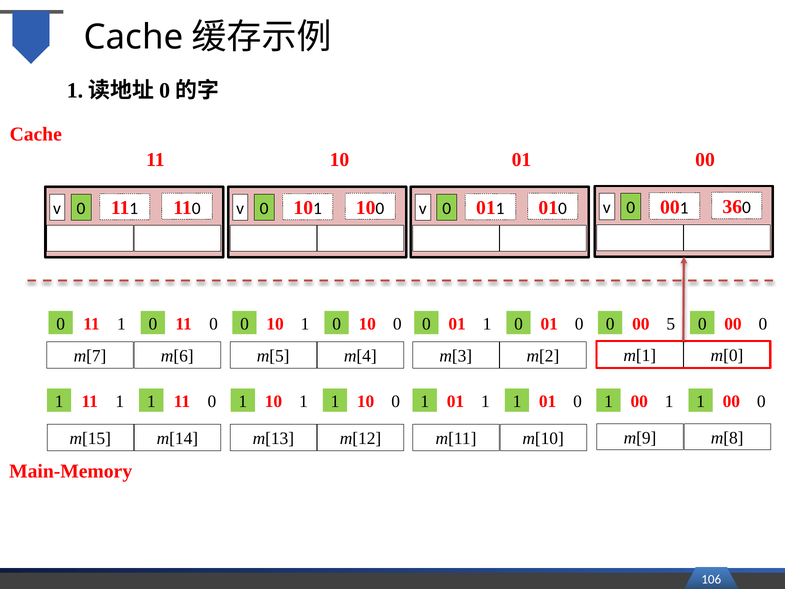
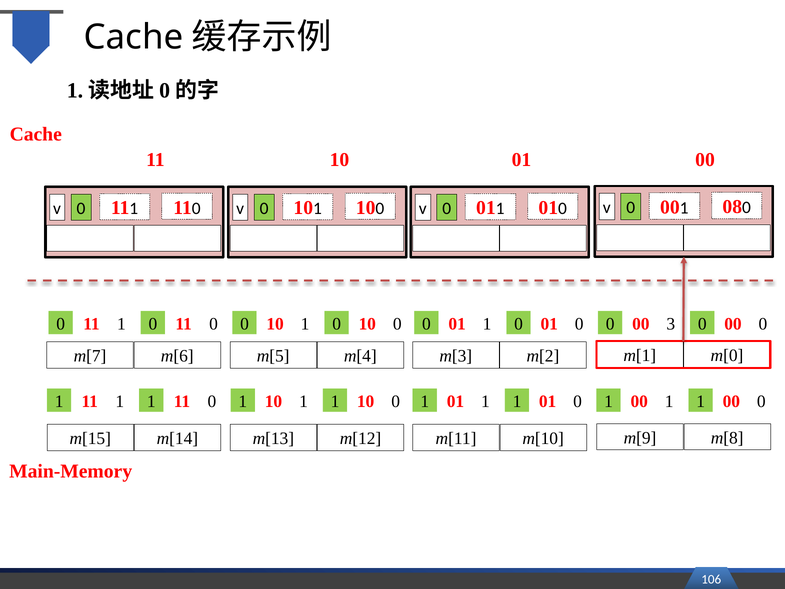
36: 36 -> 08
5: 5 -> 3
